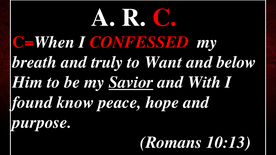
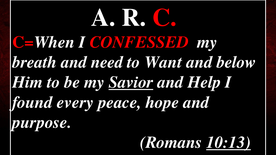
truly: truly -> need
With: With -> Help
know: know -> every
10:13 underline: none -> present
